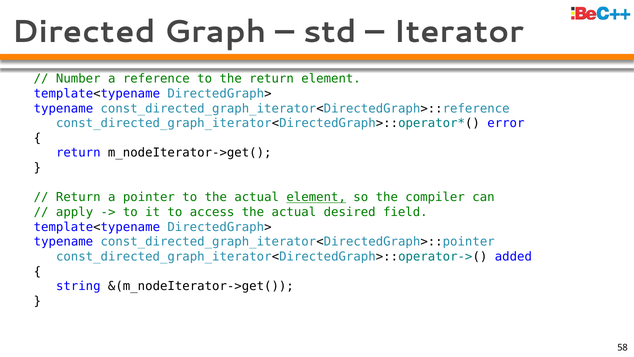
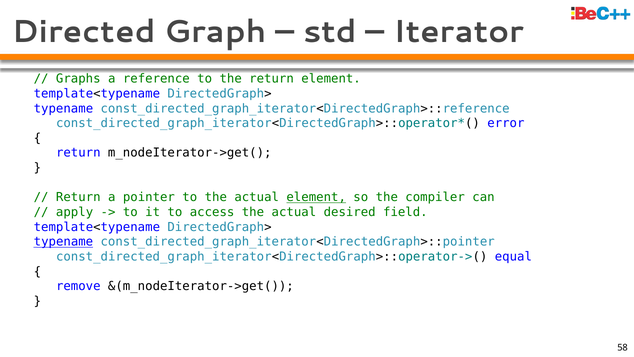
Number: Number -> Graphs
typename at (63, 242) underline: none -> present
added: added -> equal
string: string -> remove
